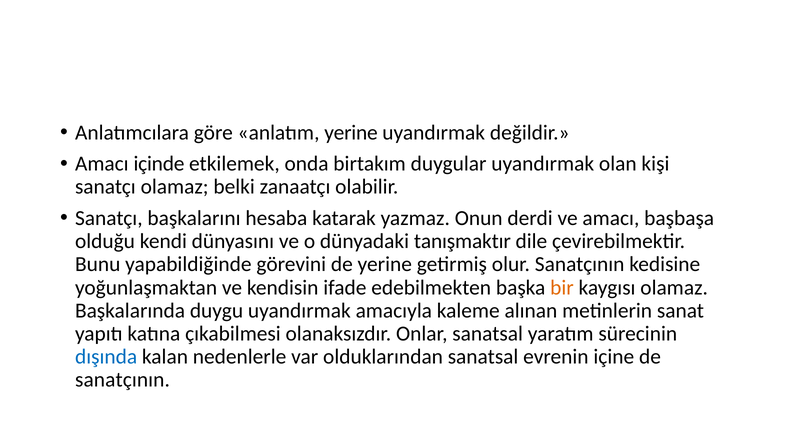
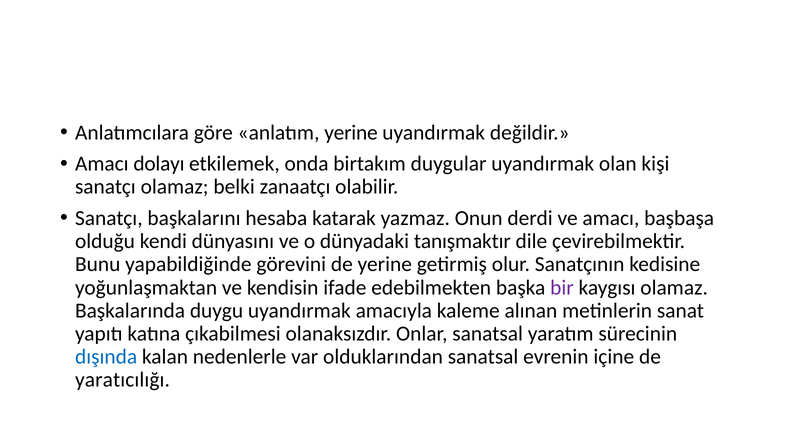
içinde: içinde -> dolayı
bir colour: orange -> purple
sanatçının at (123, 380): sanatçının -> yaratıcılığı
